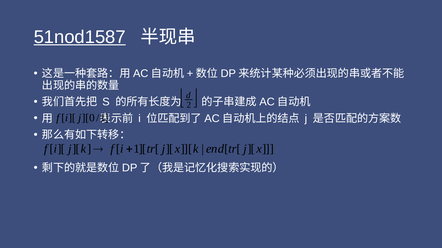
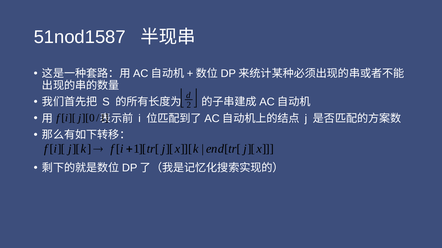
51nod1587 underline: present -> none
